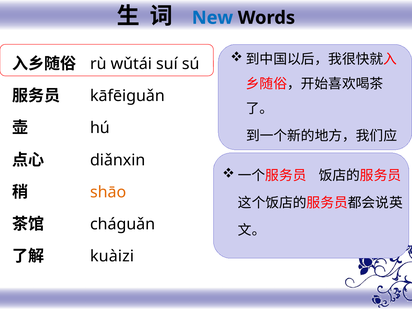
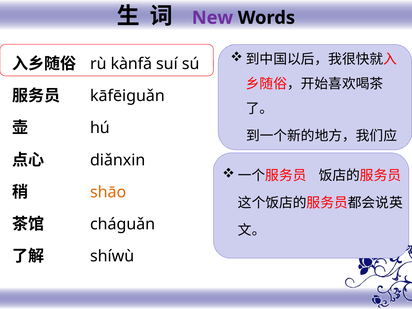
New colour: blue -> purple
wǔtái: wǔtái -> kànfǎ
kuàizi: kuàizi -> shíwù
